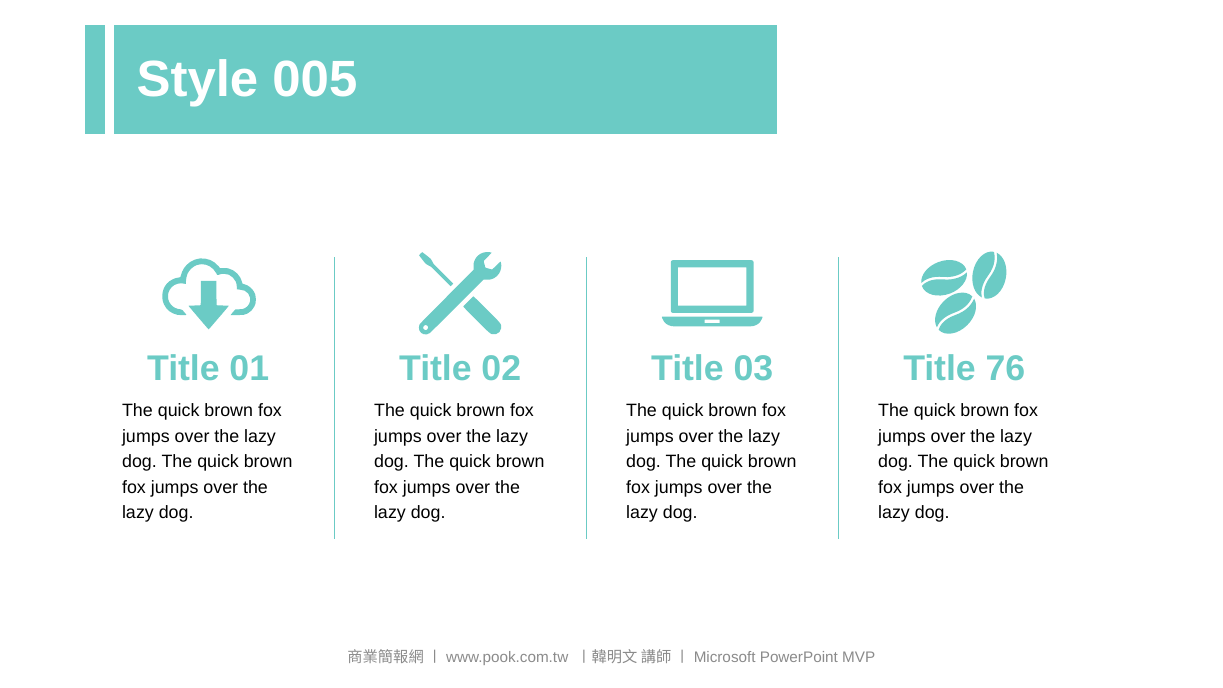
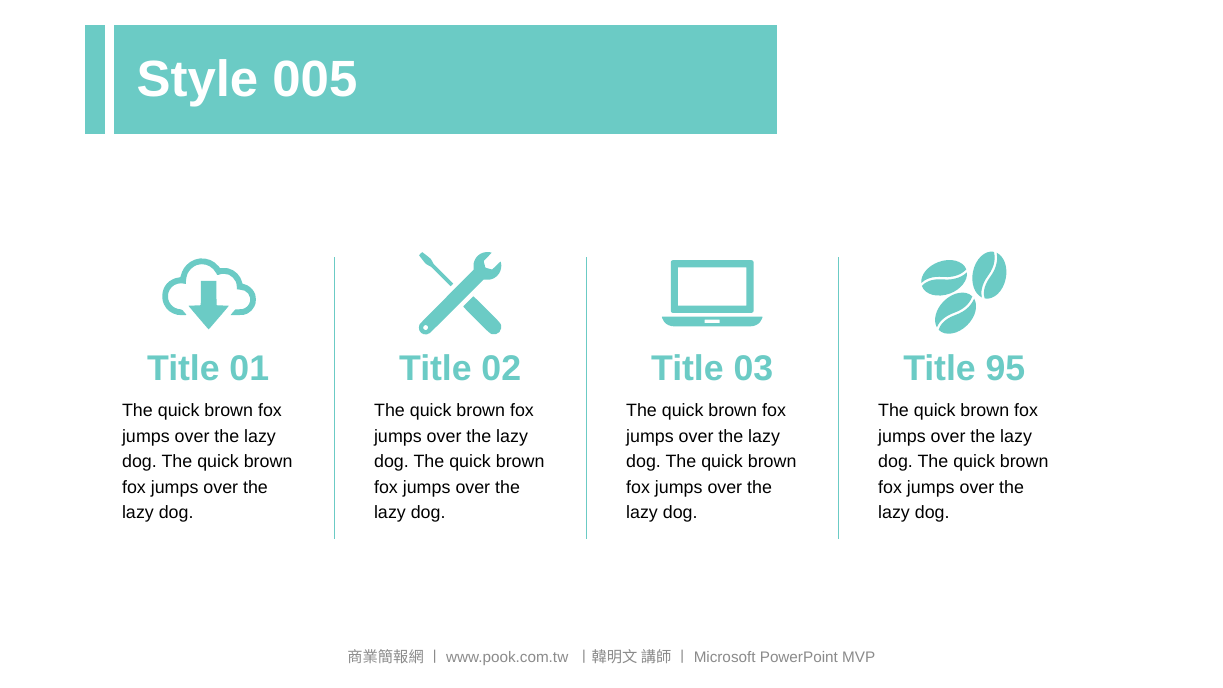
76: 76 -> 95
